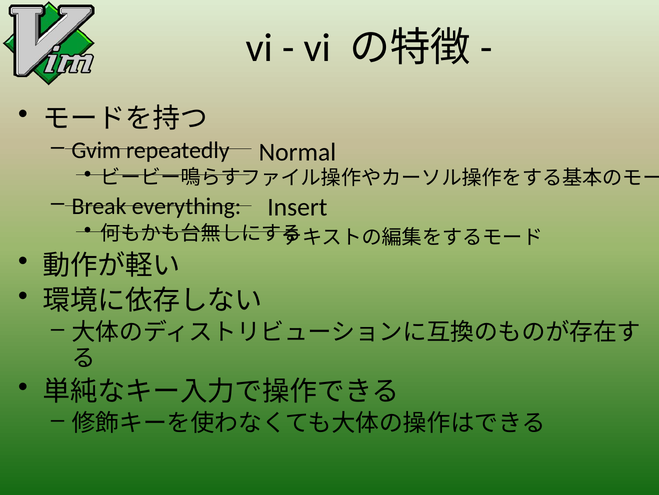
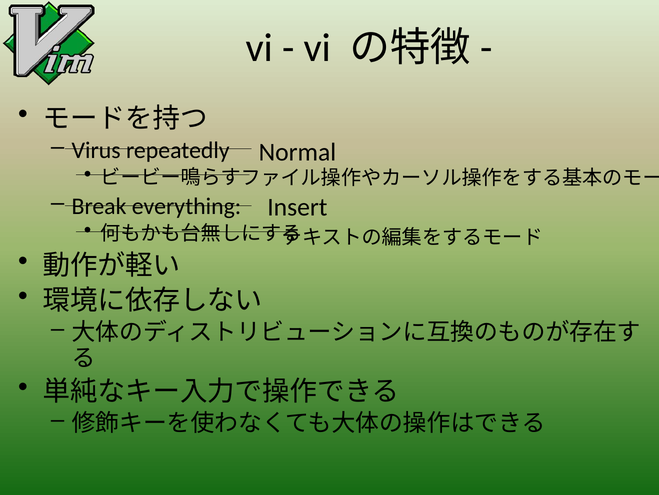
Gvim: Gvim -> Virus
